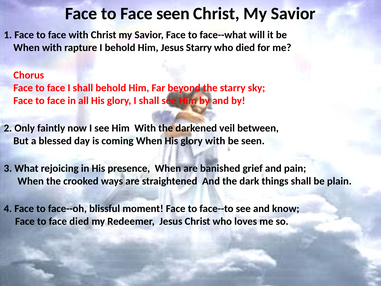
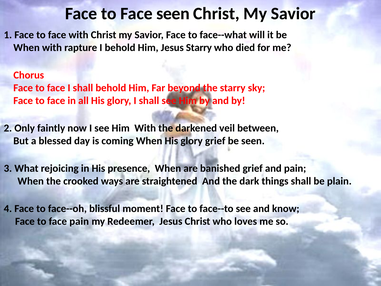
glory with: with -> grief
face died: died -> pain
